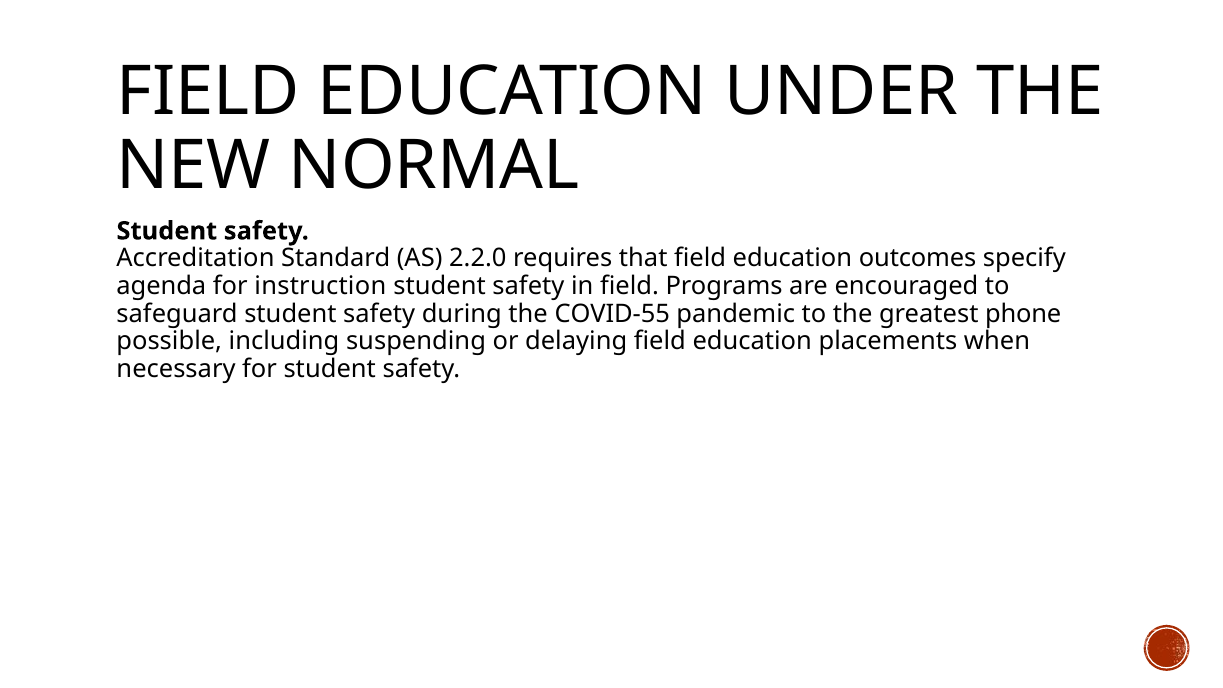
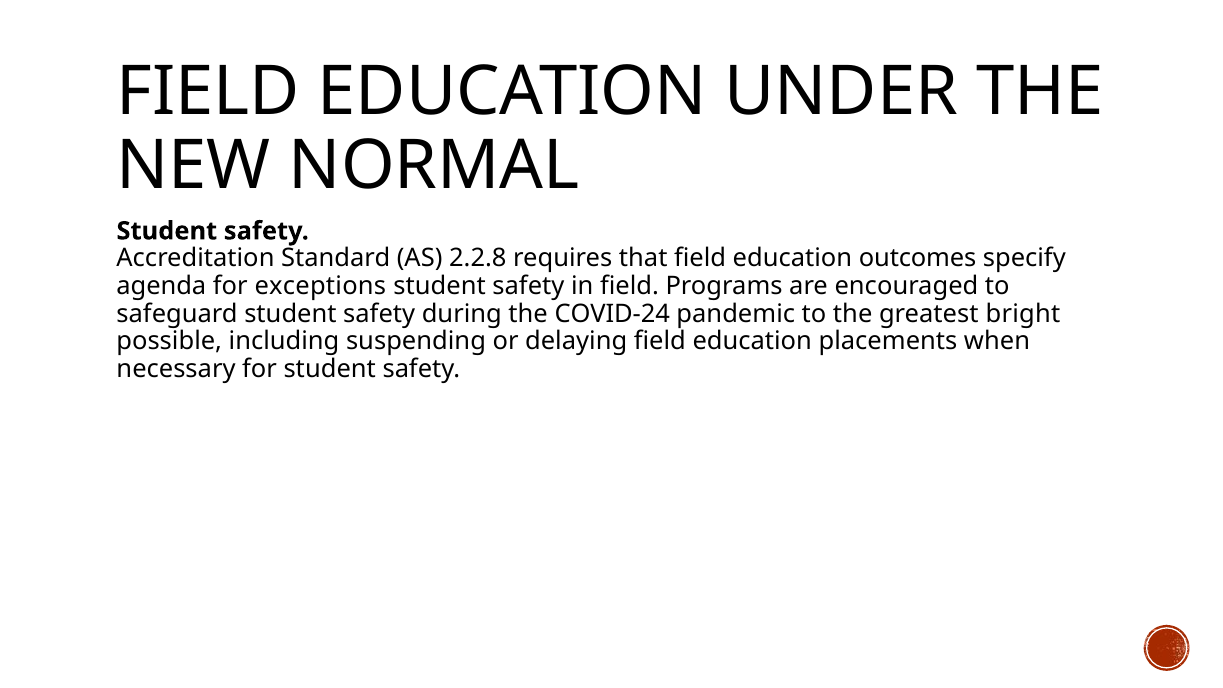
2.2.0: 2.2.0 -> 2.2.8
instruction: instruction -> exceptions
COVID-55: COVID-55 -> COVID-24
phone: phone -> bright
